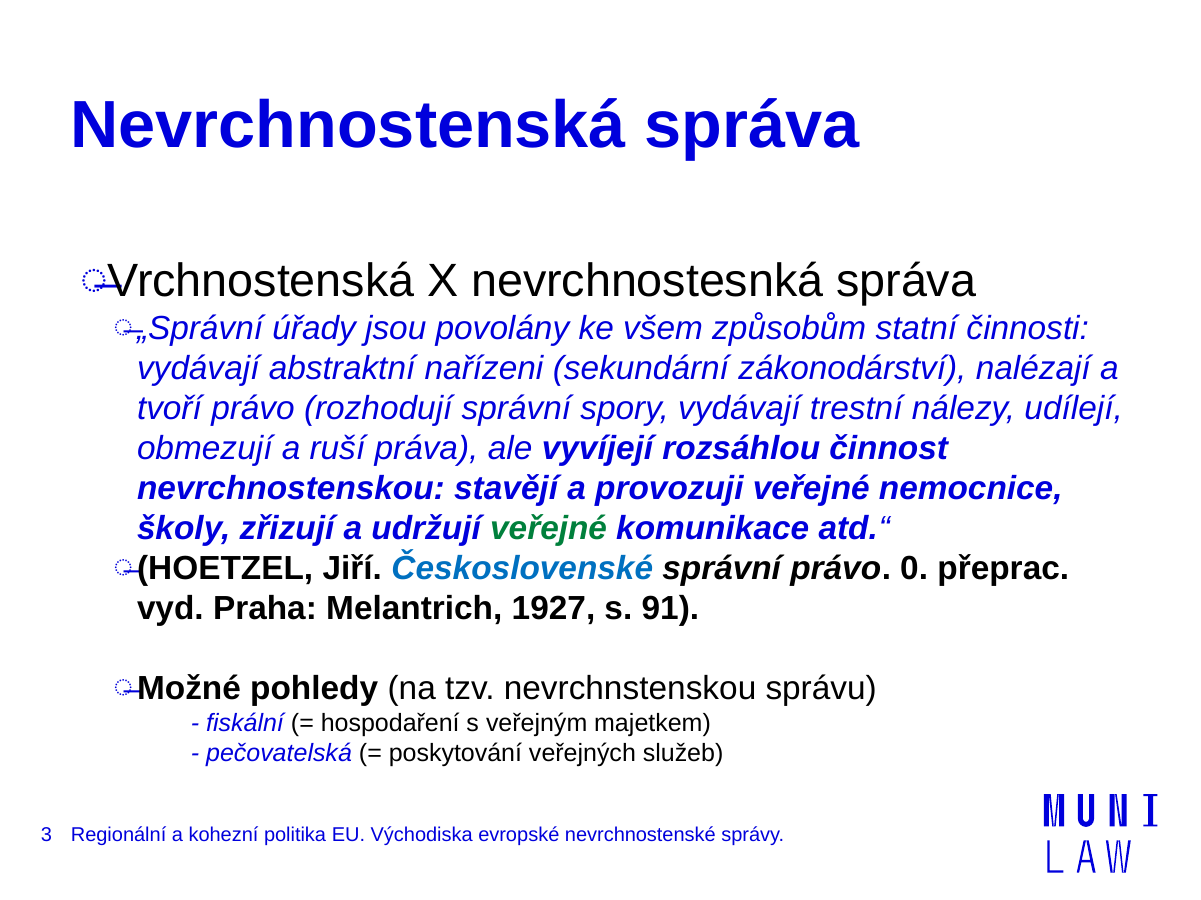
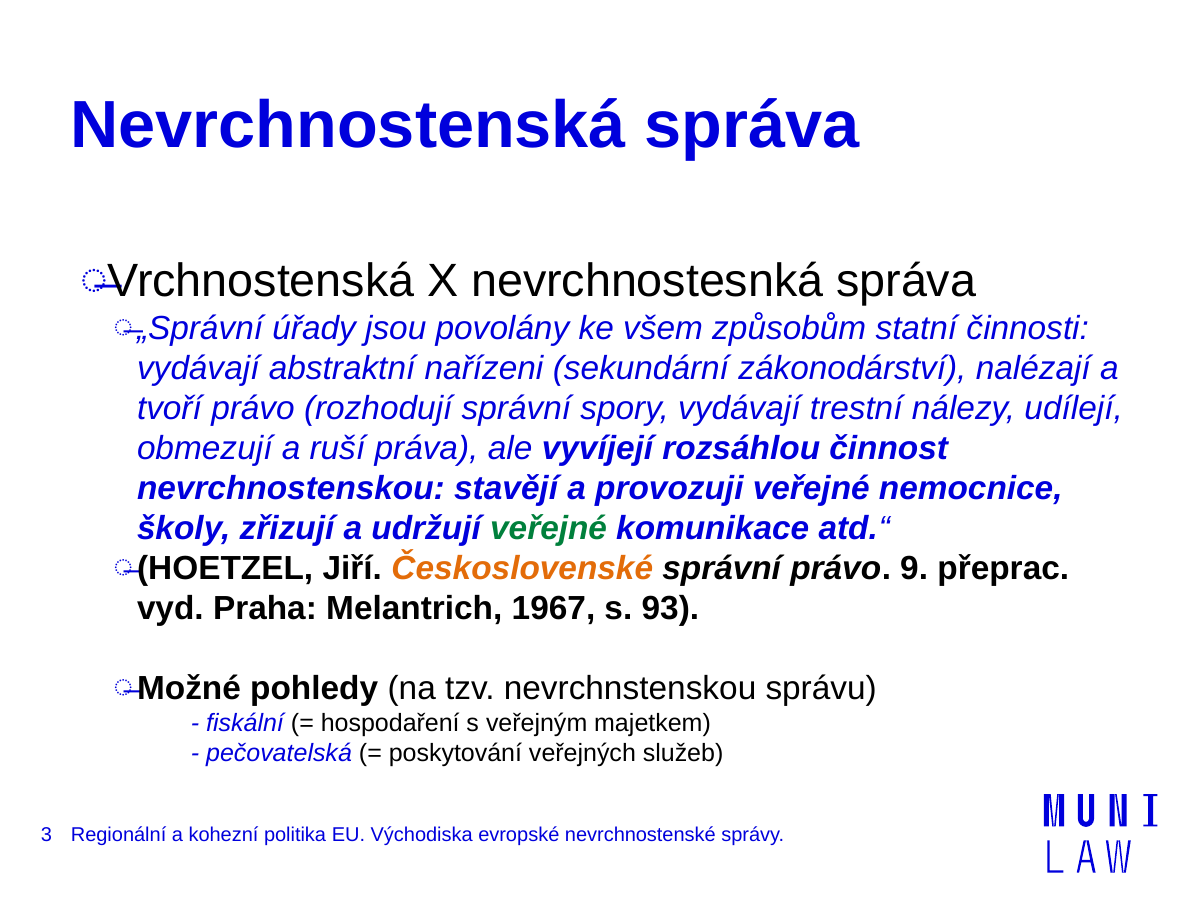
Československé colour: blue -> orange
0: 0 -> 9
1927: 1927 -> 1967
91: 91 -> 93
